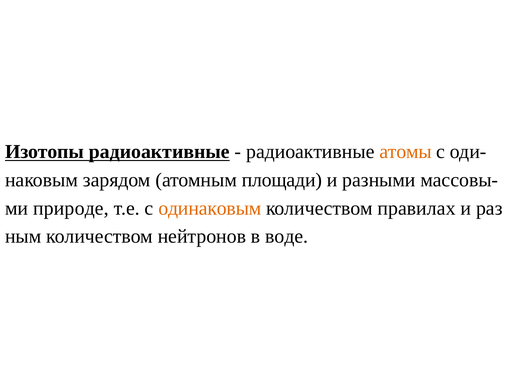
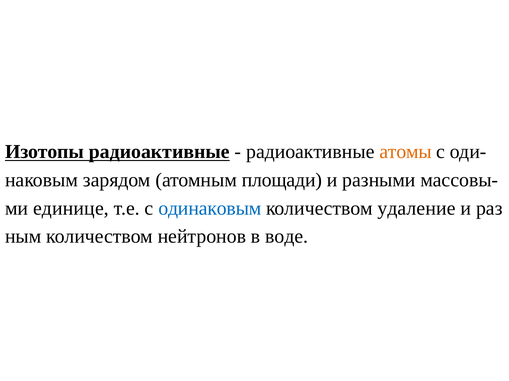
природе: природе -> единице
одинаковым colour: orange -> blue
правилах: правилах -> удаление
